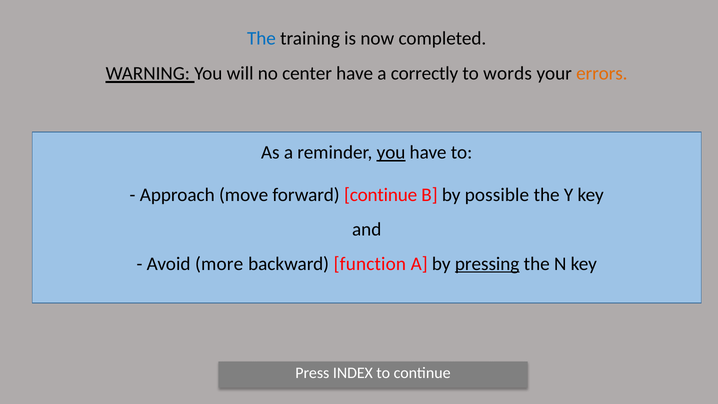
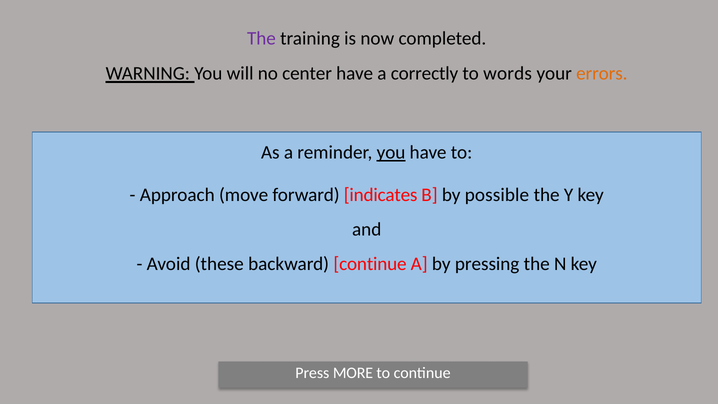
The at (261, 39) colour: blue -> purple
forward continue: continue -> indicates
more: more -> these
backward function: function -> continue
pressing underline: present -> none
INDEX: INDEX -> MORE
